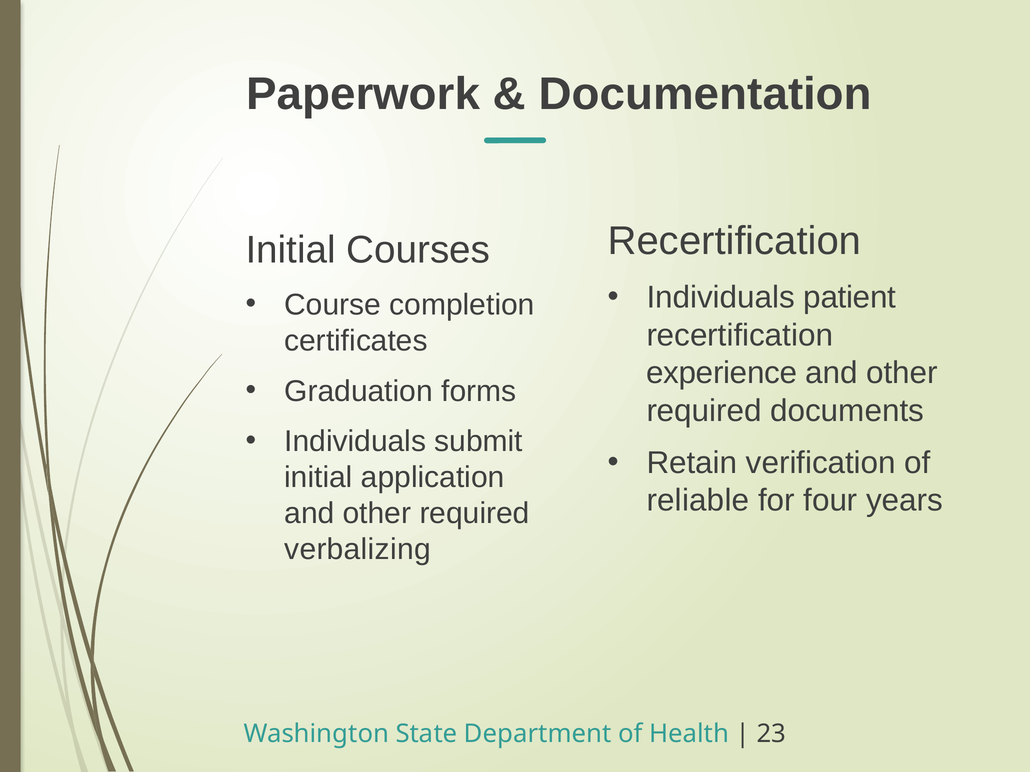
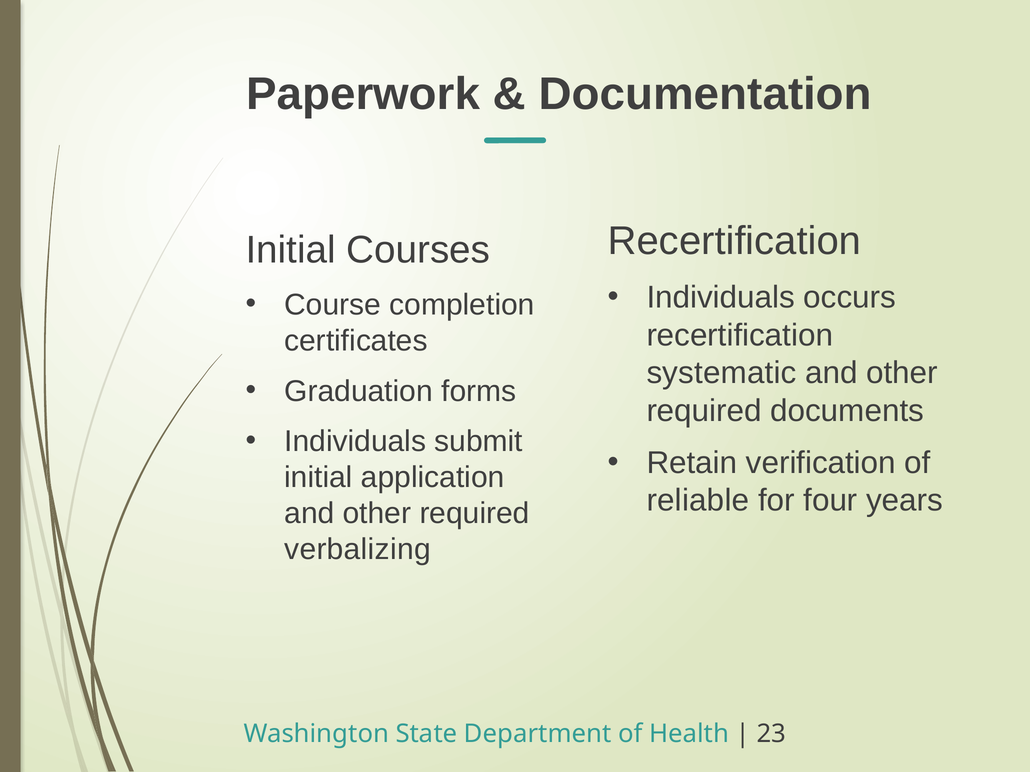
patient: patient -> occurs
experience: experience -> systematic
